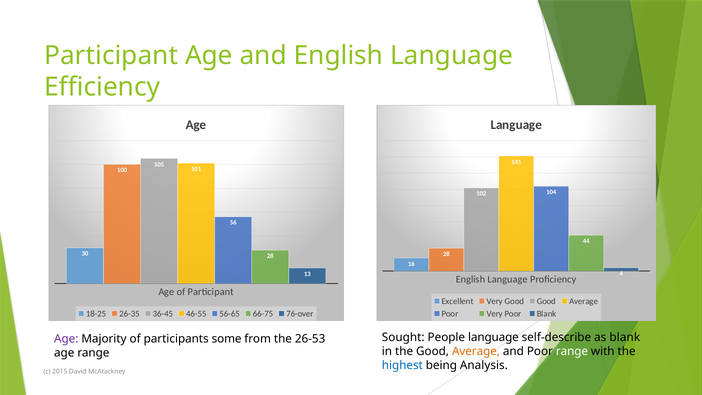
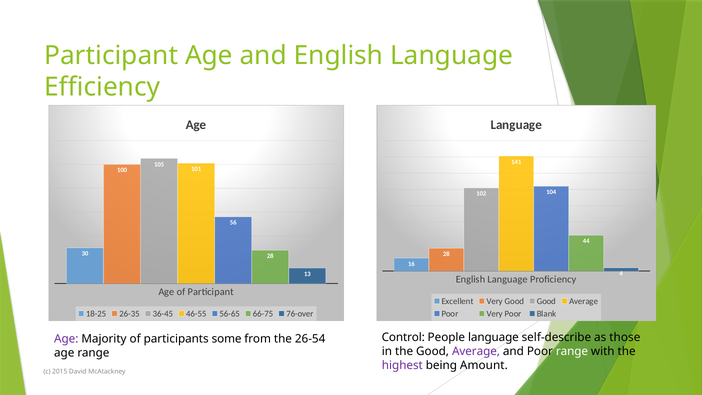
Sought: Sought -> Control
as blank: blank -> those
26-53: 26-53 -> 26-54
Average at (476, 351) colour: orange -> purple
highest colour: blue -> purple
Analysis: Analysis -> Amount
